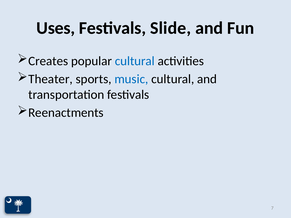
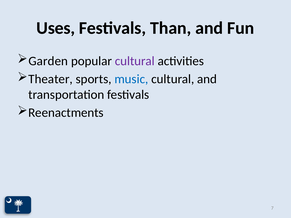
Slide: Slide -> Than
Creates: Creates -> Garden
cultural at (135, 61) colour: blue -> purple
